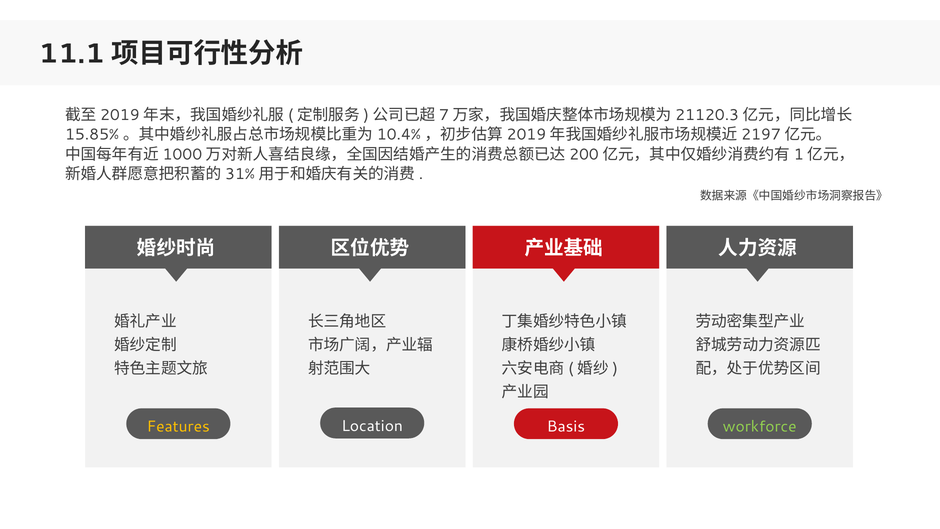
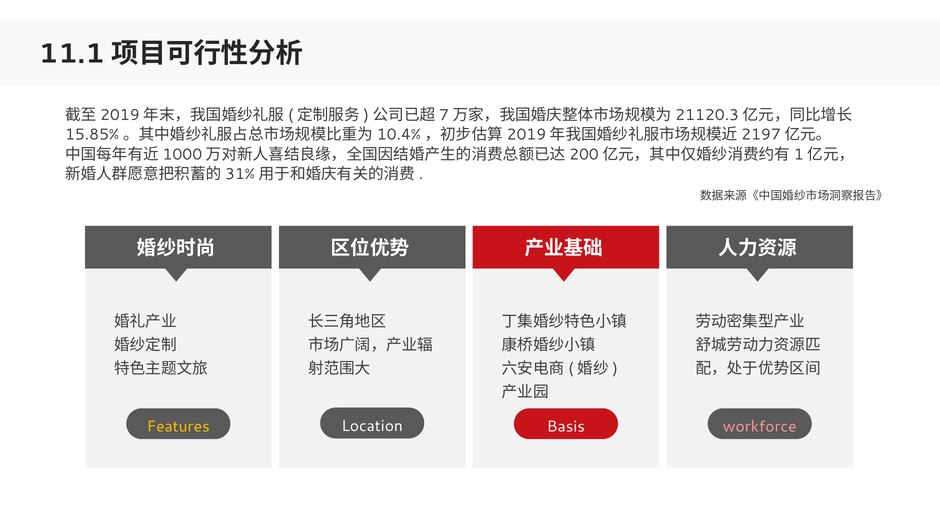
workforce colour: light green -> pink
